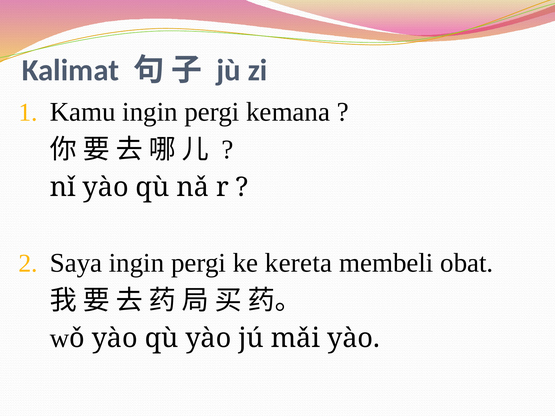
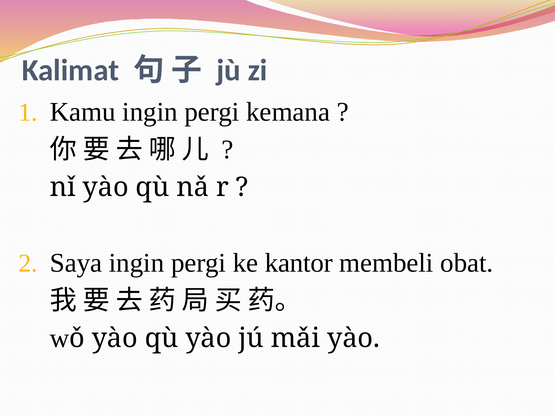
kereta: kereta -> kantor
